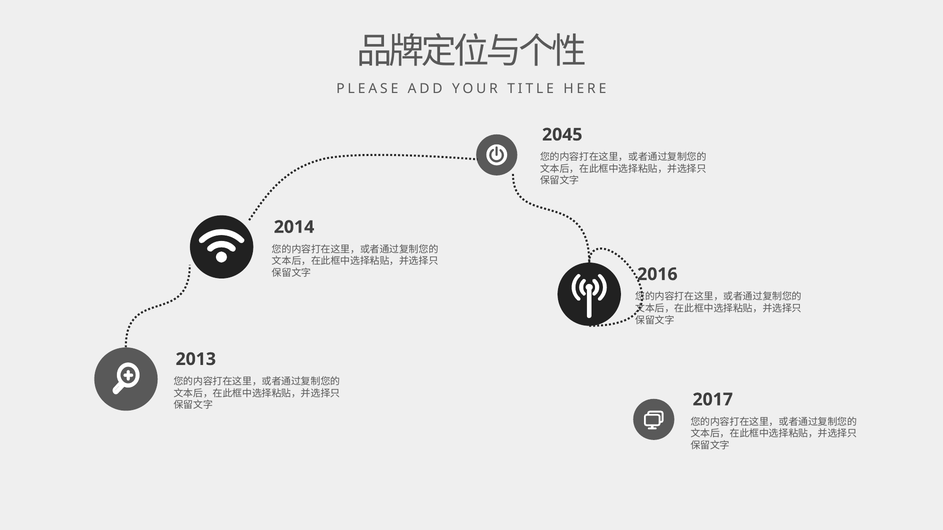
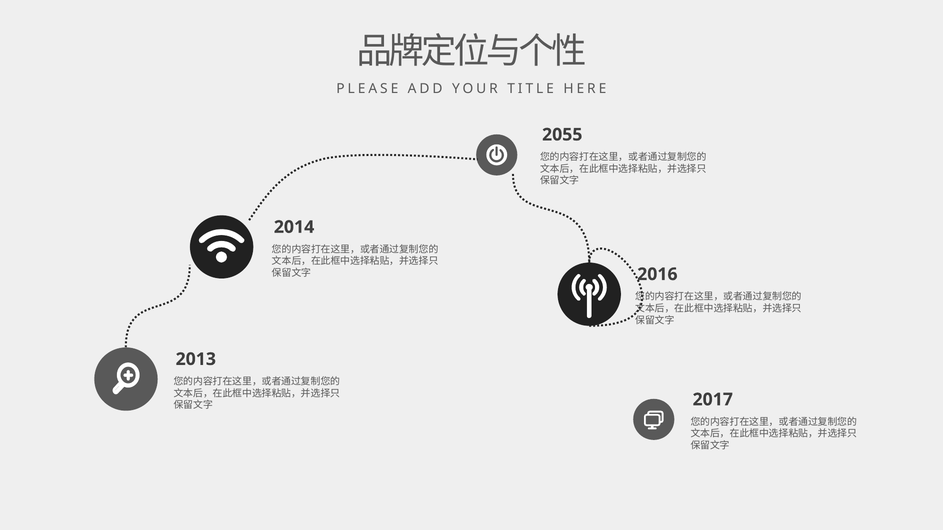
2045: 2045 -> 2055
